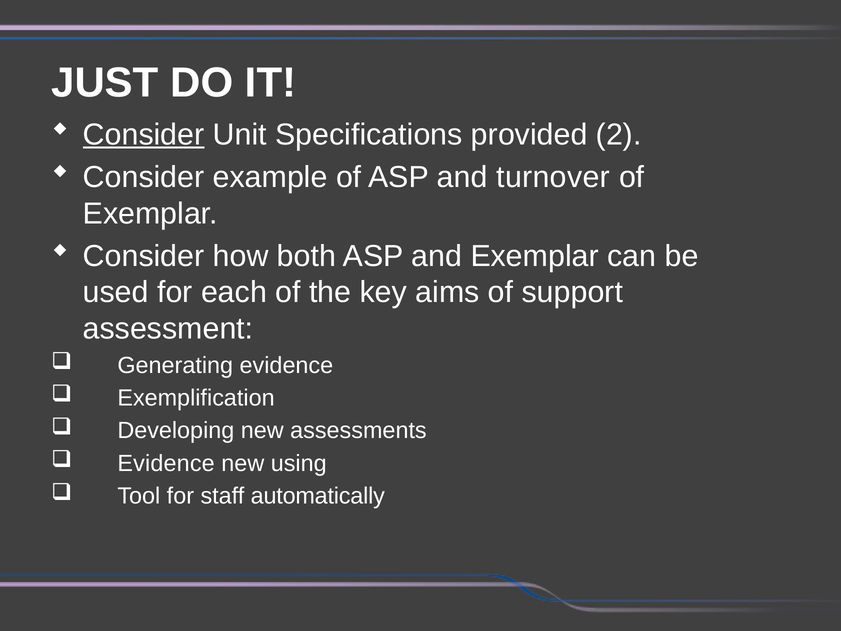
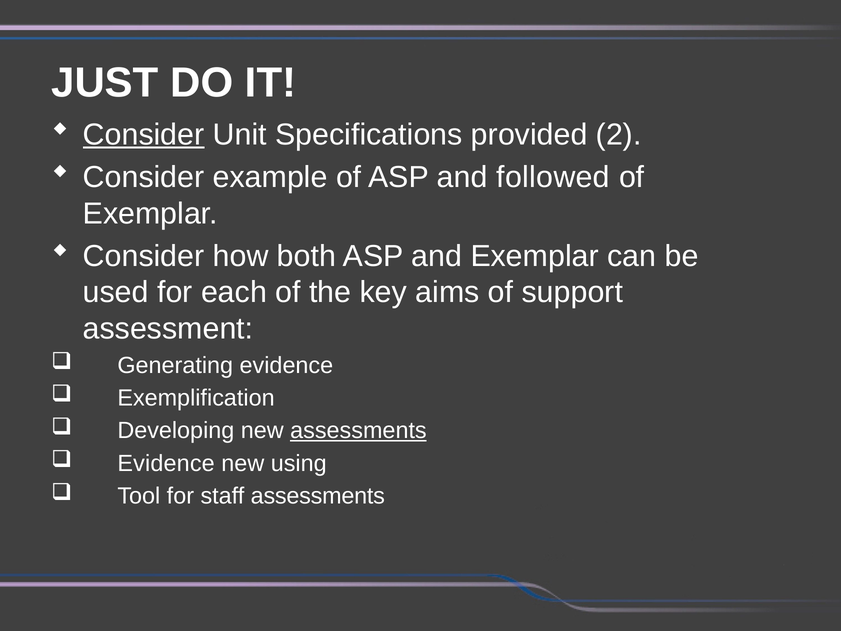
turnover: turnover -> followed
assessments at (358, 431) underline: none -> present
staff automatically: automatically -> assessments
